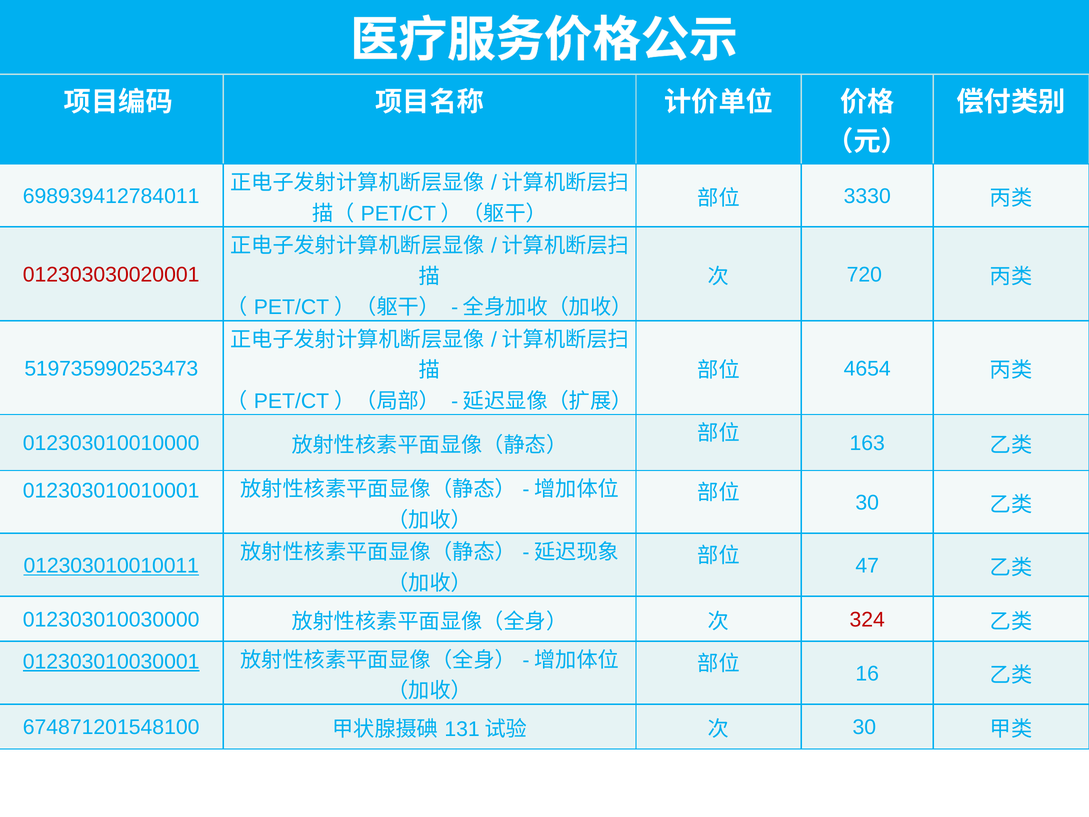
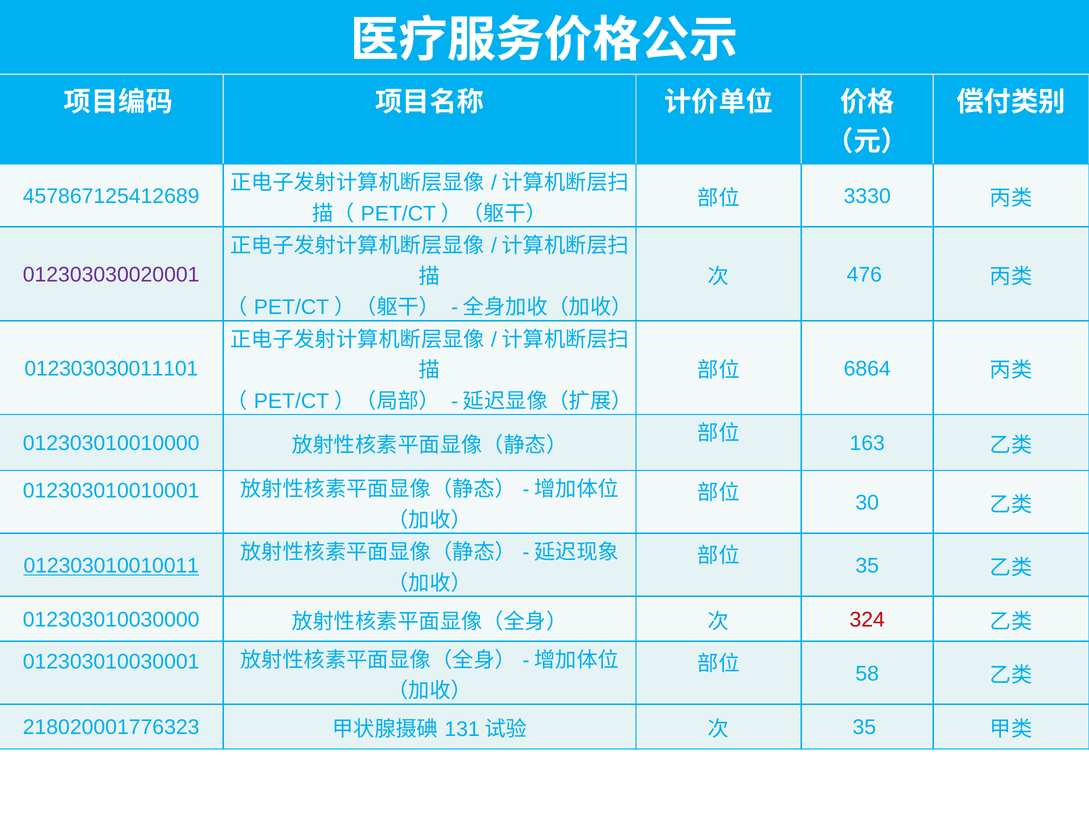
698939412784011: 698939412784011 -> 457867125412689
012303030020001 colour: red -> purple
720: 720 -> 476
519735990253473: 519735990253473 -> 012303030011101
4654: 4654 -> 6864
47 at (867, 566): 47 -> 35
012303010030001 underline: present -> none
16: 16 -> 58
674871201548100: 674871201548100 -> 218020001776323
30 at (864, 727): 30 -> 35
